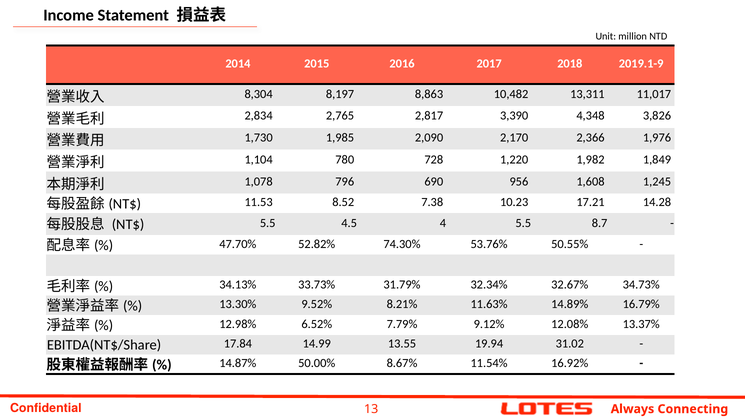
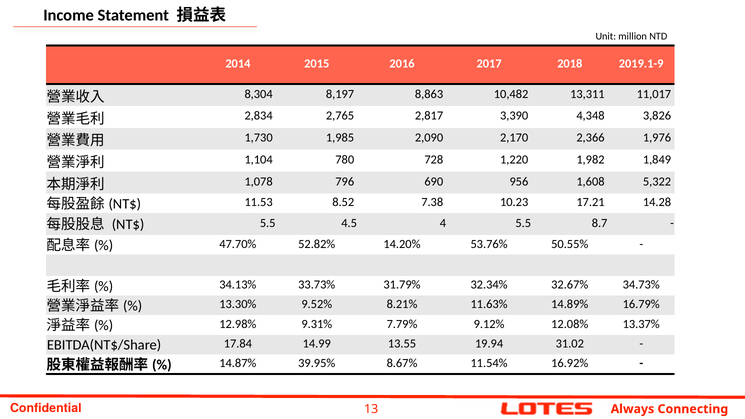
1,245: 1,245 -> 5,322
74.30%: 74.30% -> 14.20%
6.52%: 6.52% -> 9.31%
50.00%: 50.00% -> 39.95%
